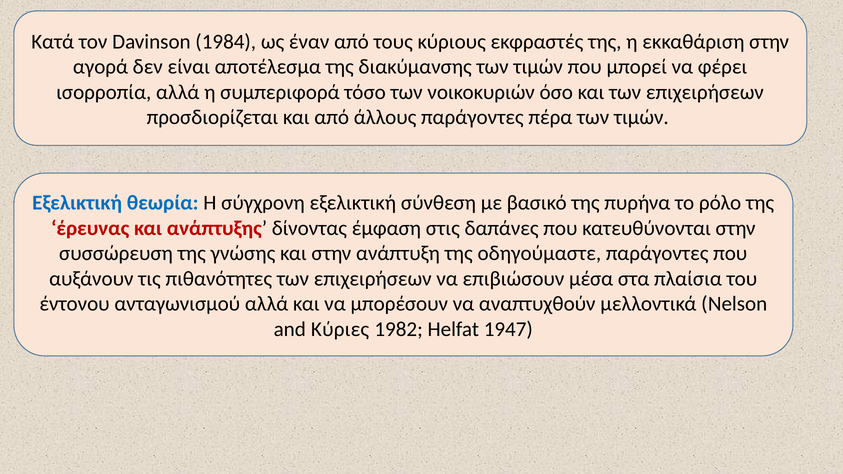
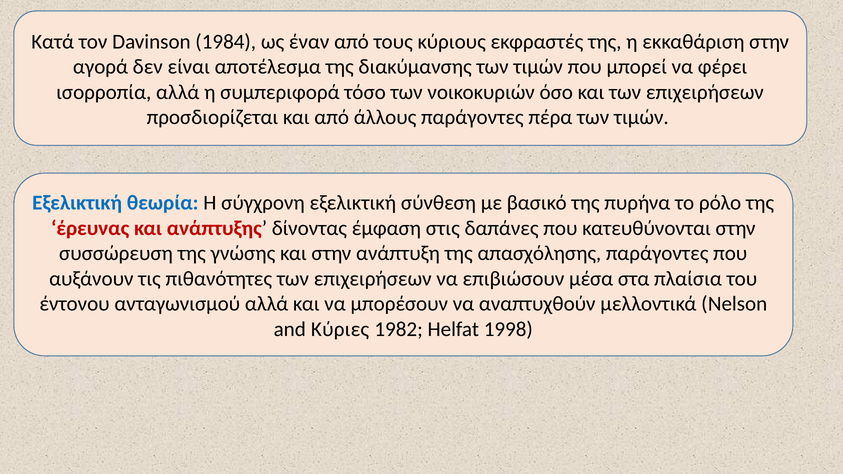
οδηγούμαστε: οδηγούμαστε -> απασχόλησης
1947: 1947 -> 1998
